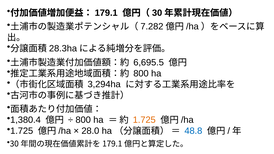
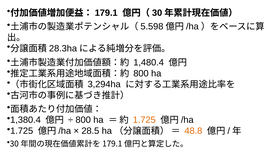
7.282: 7.282 -> 5.598
6,695.5: 6,695.5 -> 1,480.4
28.0: 28.0 -> 28.5
48.8 colour: blue -> orange
